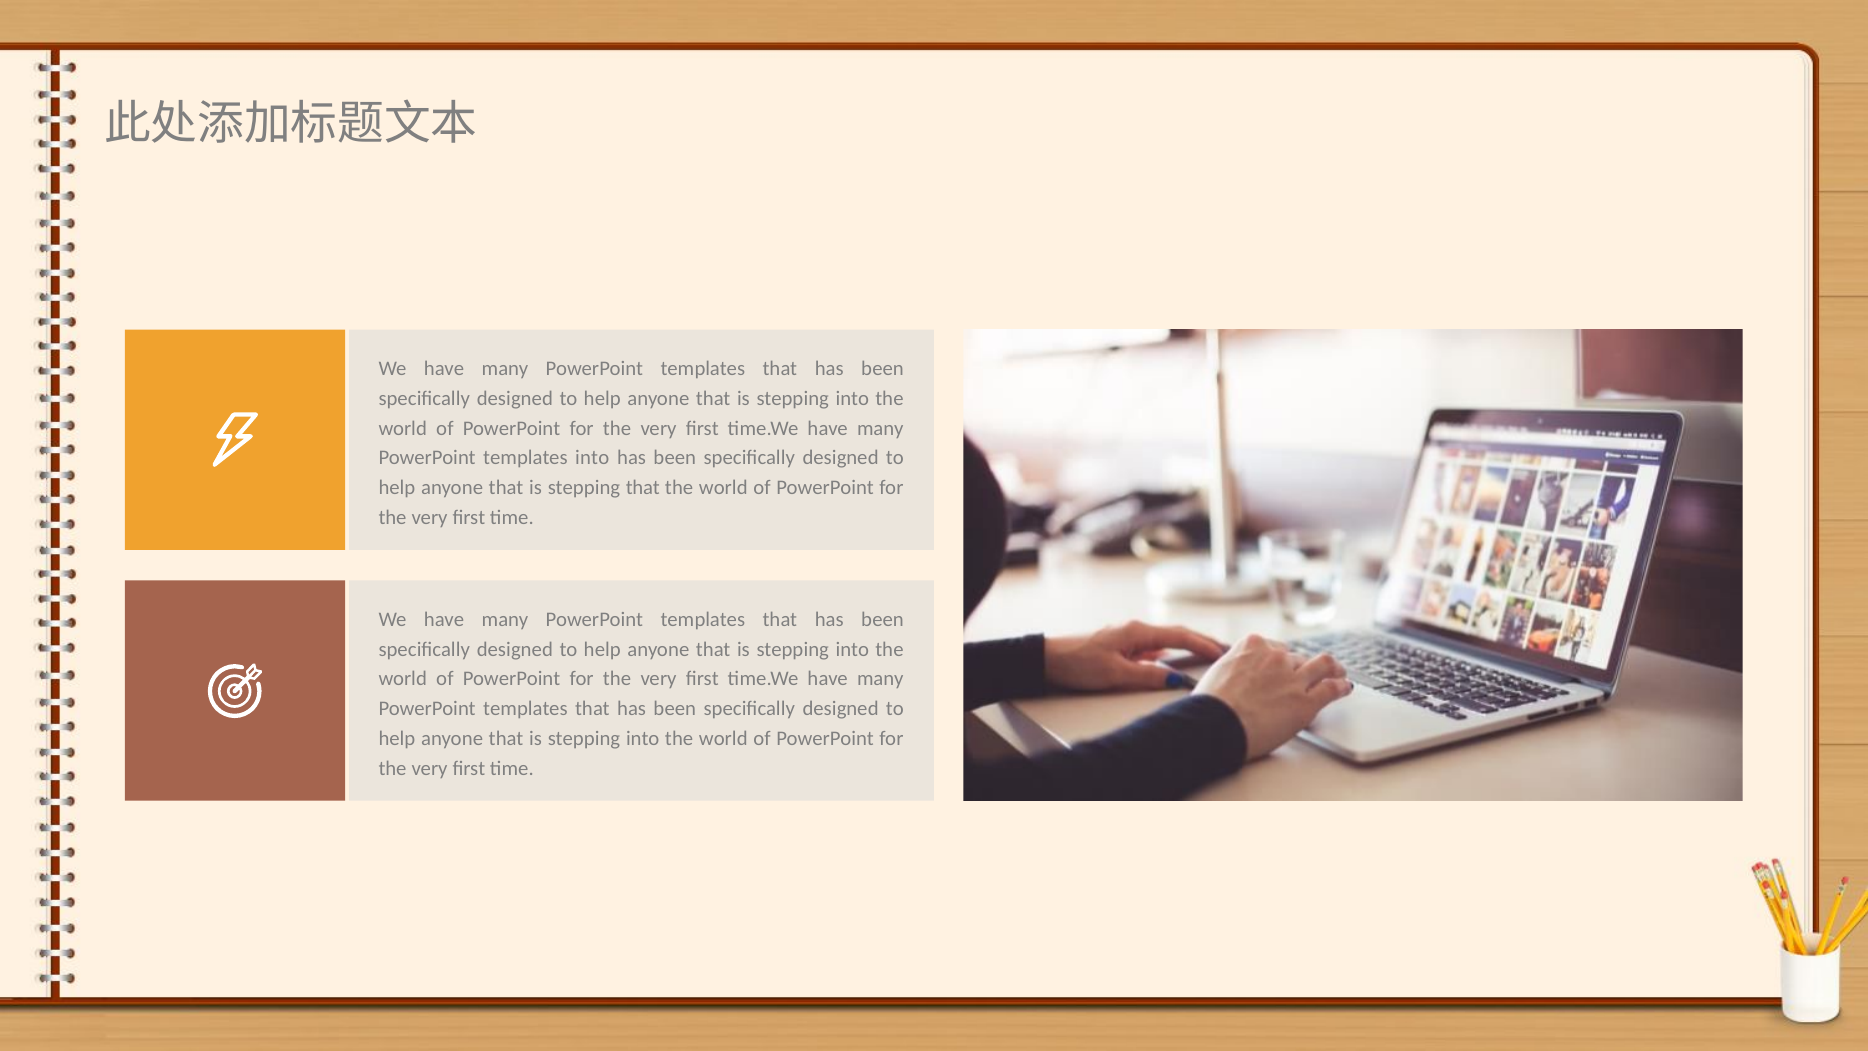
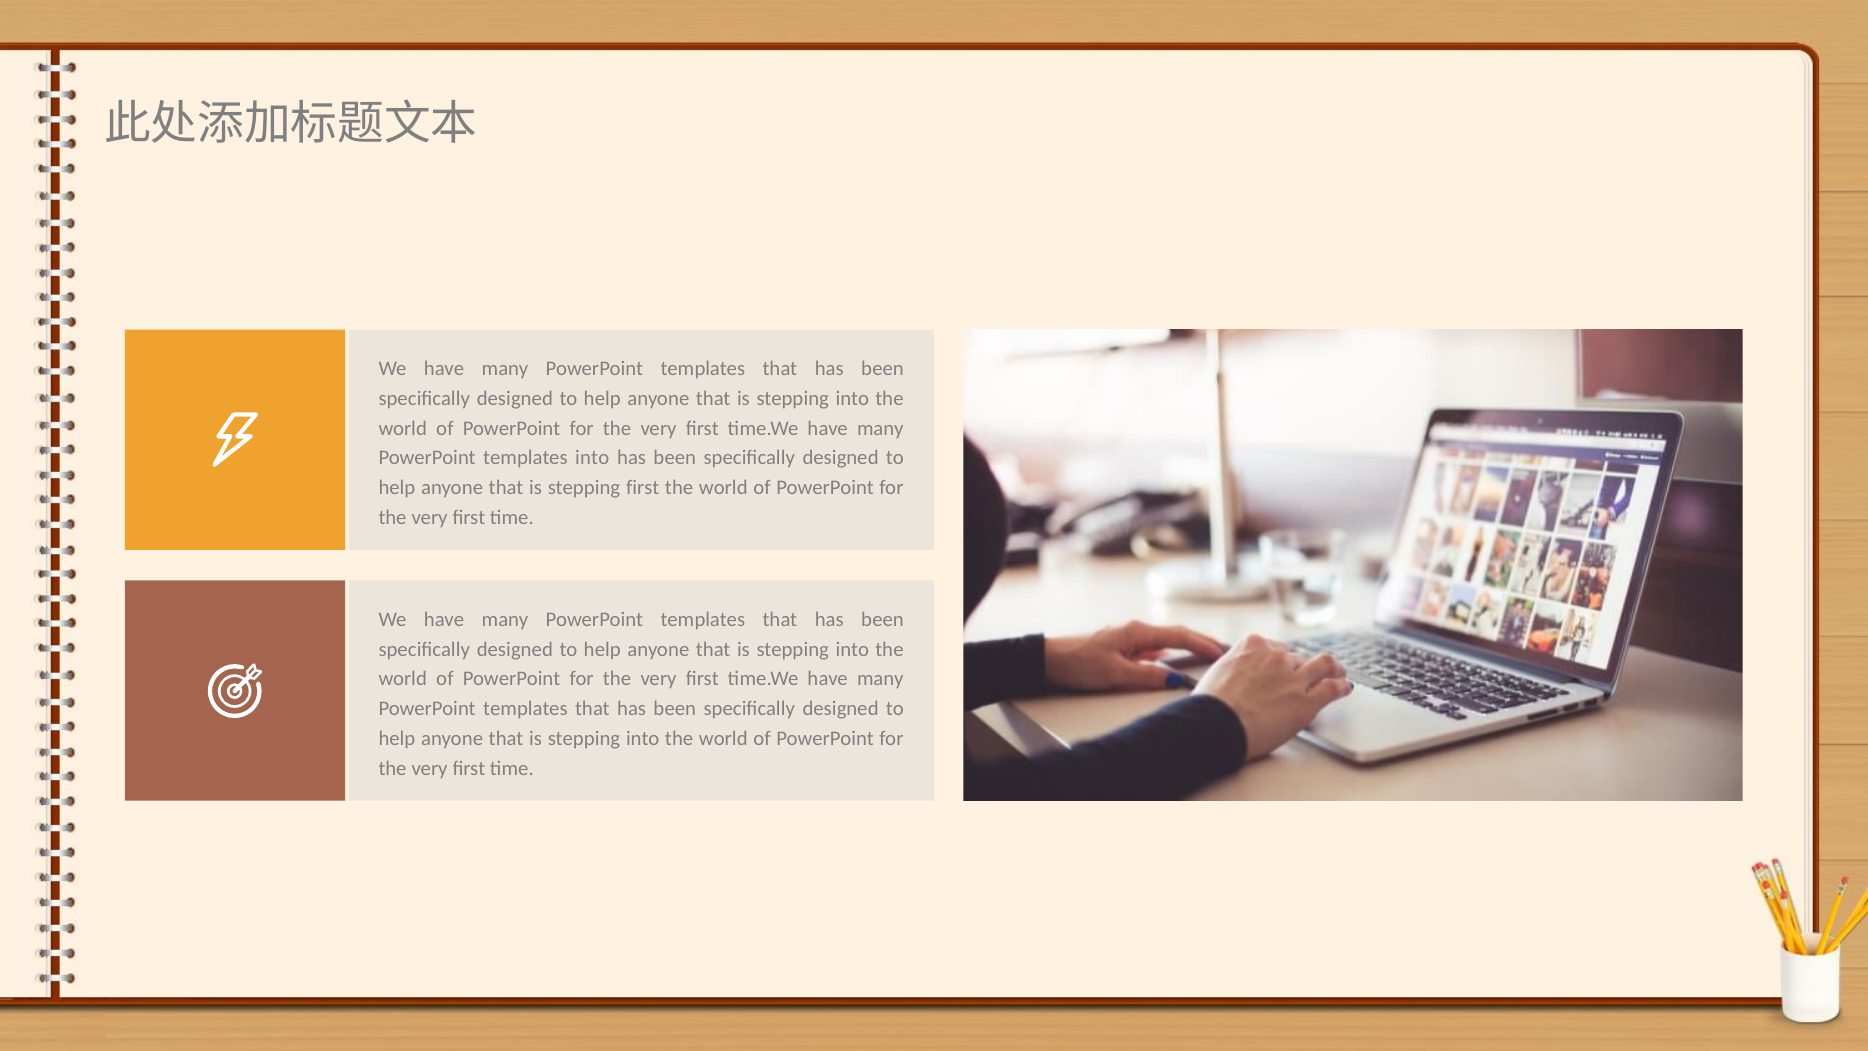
stepping that: that -> first
